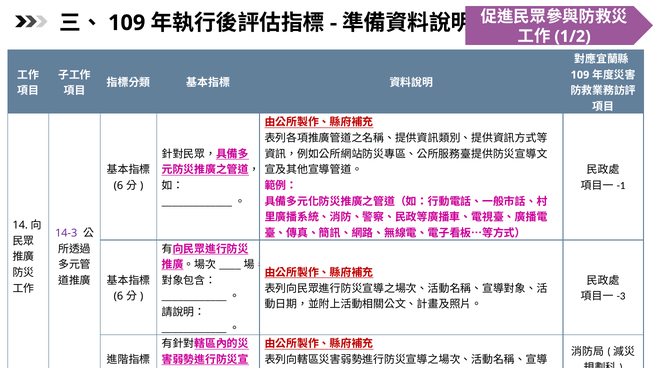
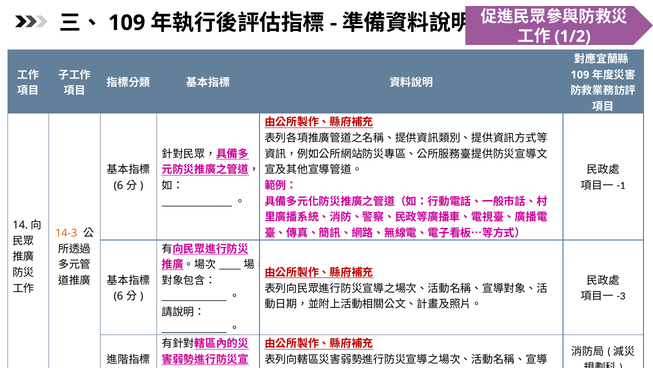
14-3 colour: purple -> orange
